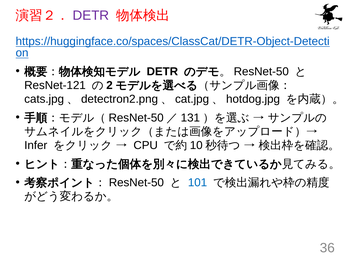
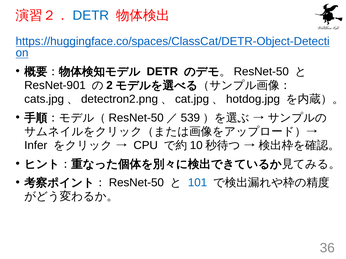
DETR at (91, 16) colour: purple -> blue
ResNet-121: ResNet-121 -> ResNet-901
131: 131 -> 539
